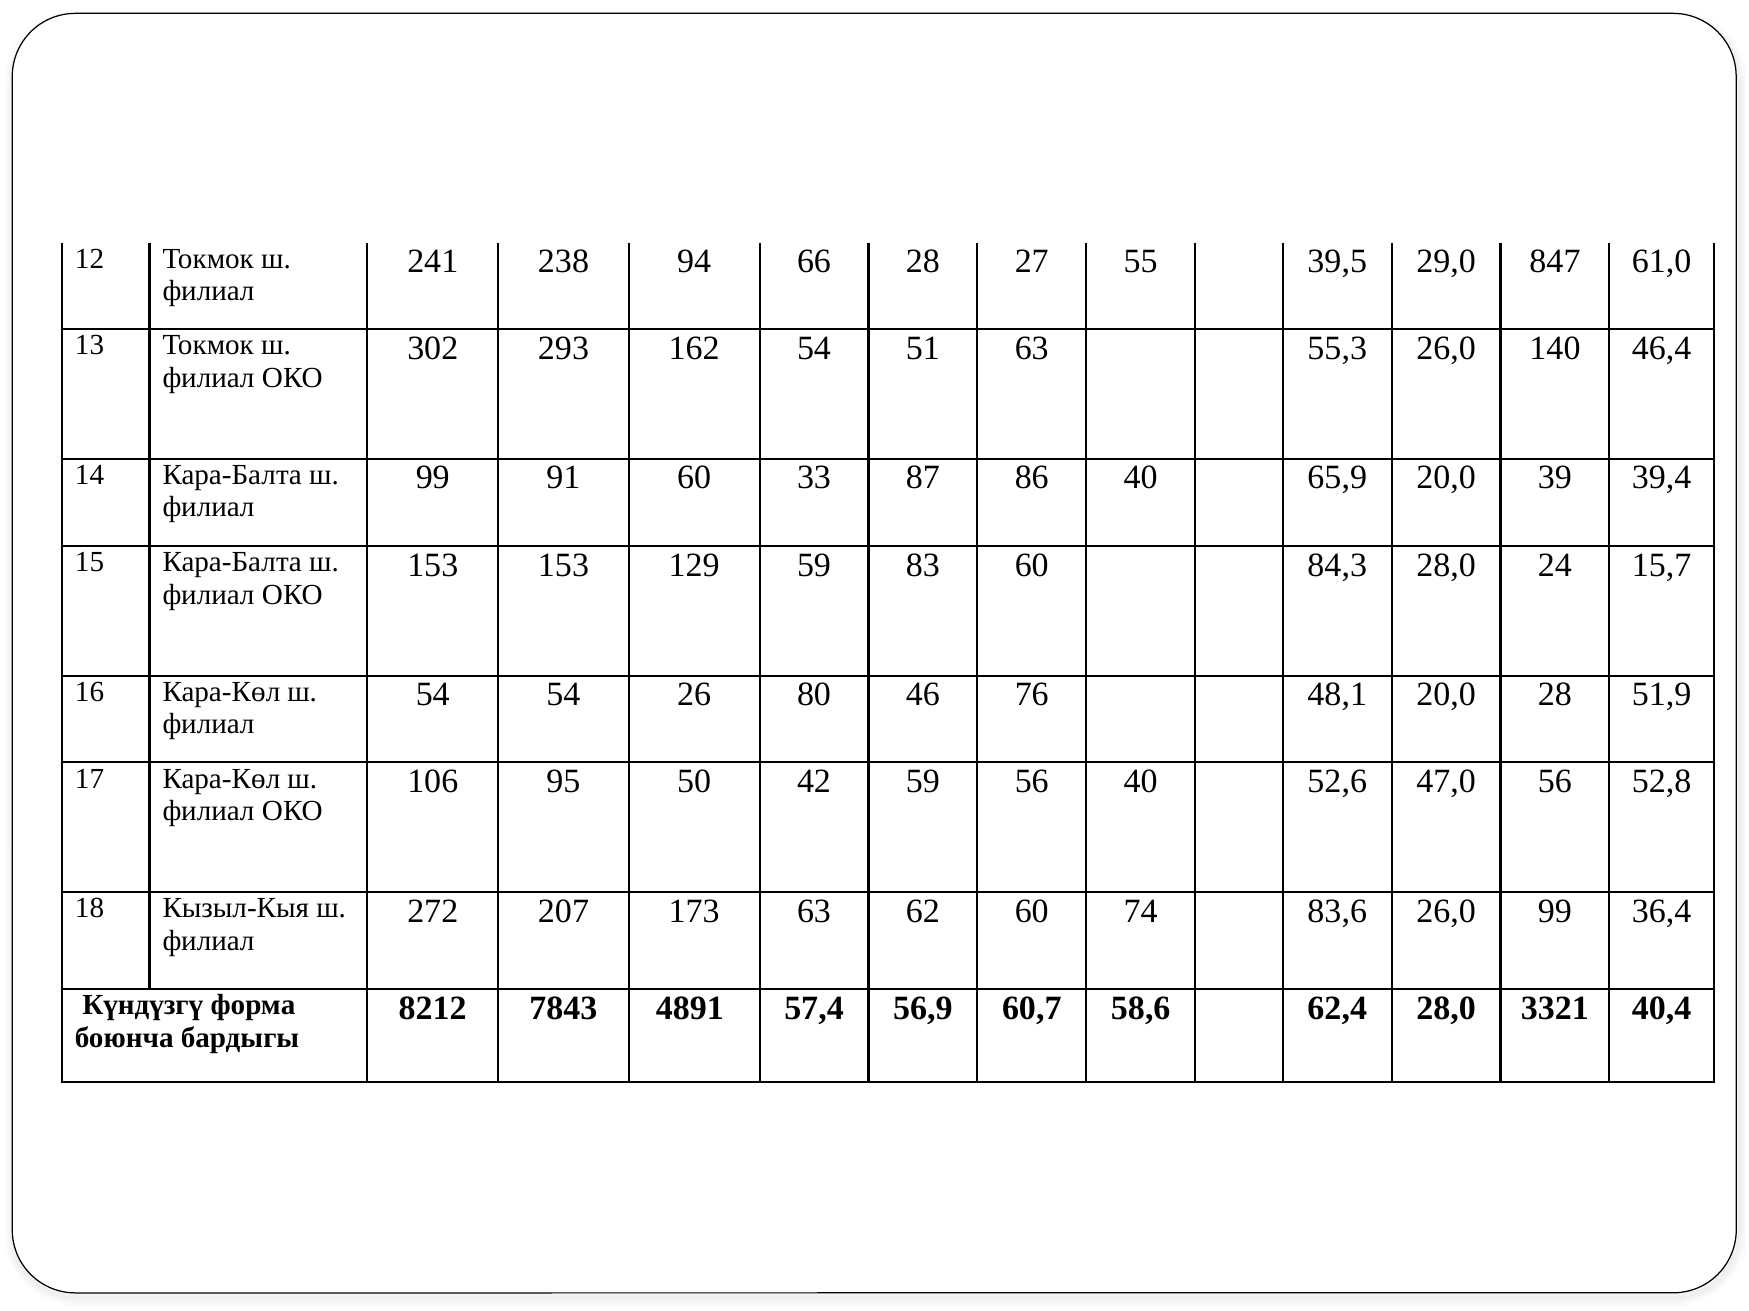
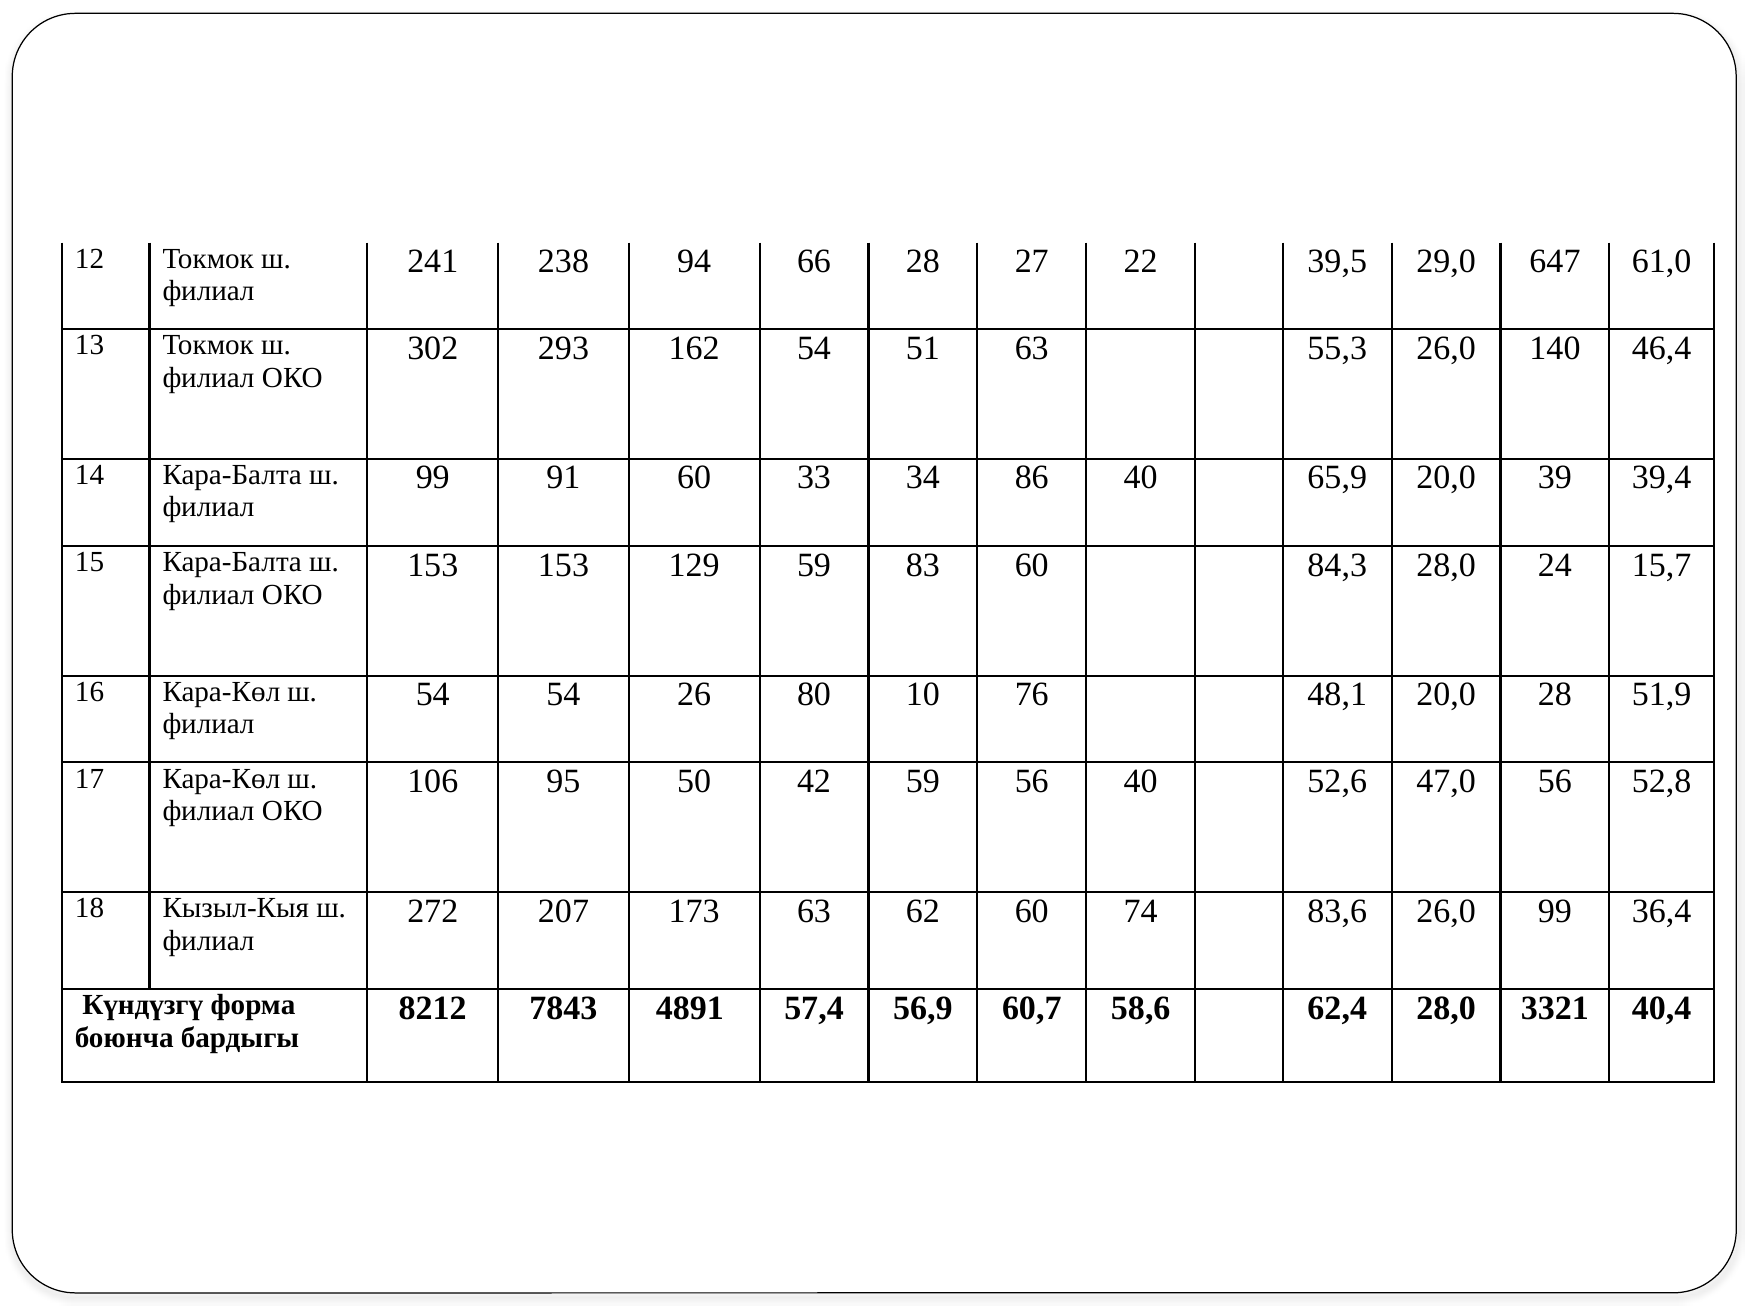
55: 55 -> 22
847: 847 -> 647
87: 87 -> 34
46: 46 -> 10
